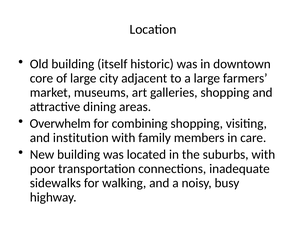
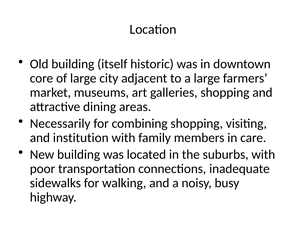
Overwhelm: Overwhelm -> Necessarily
